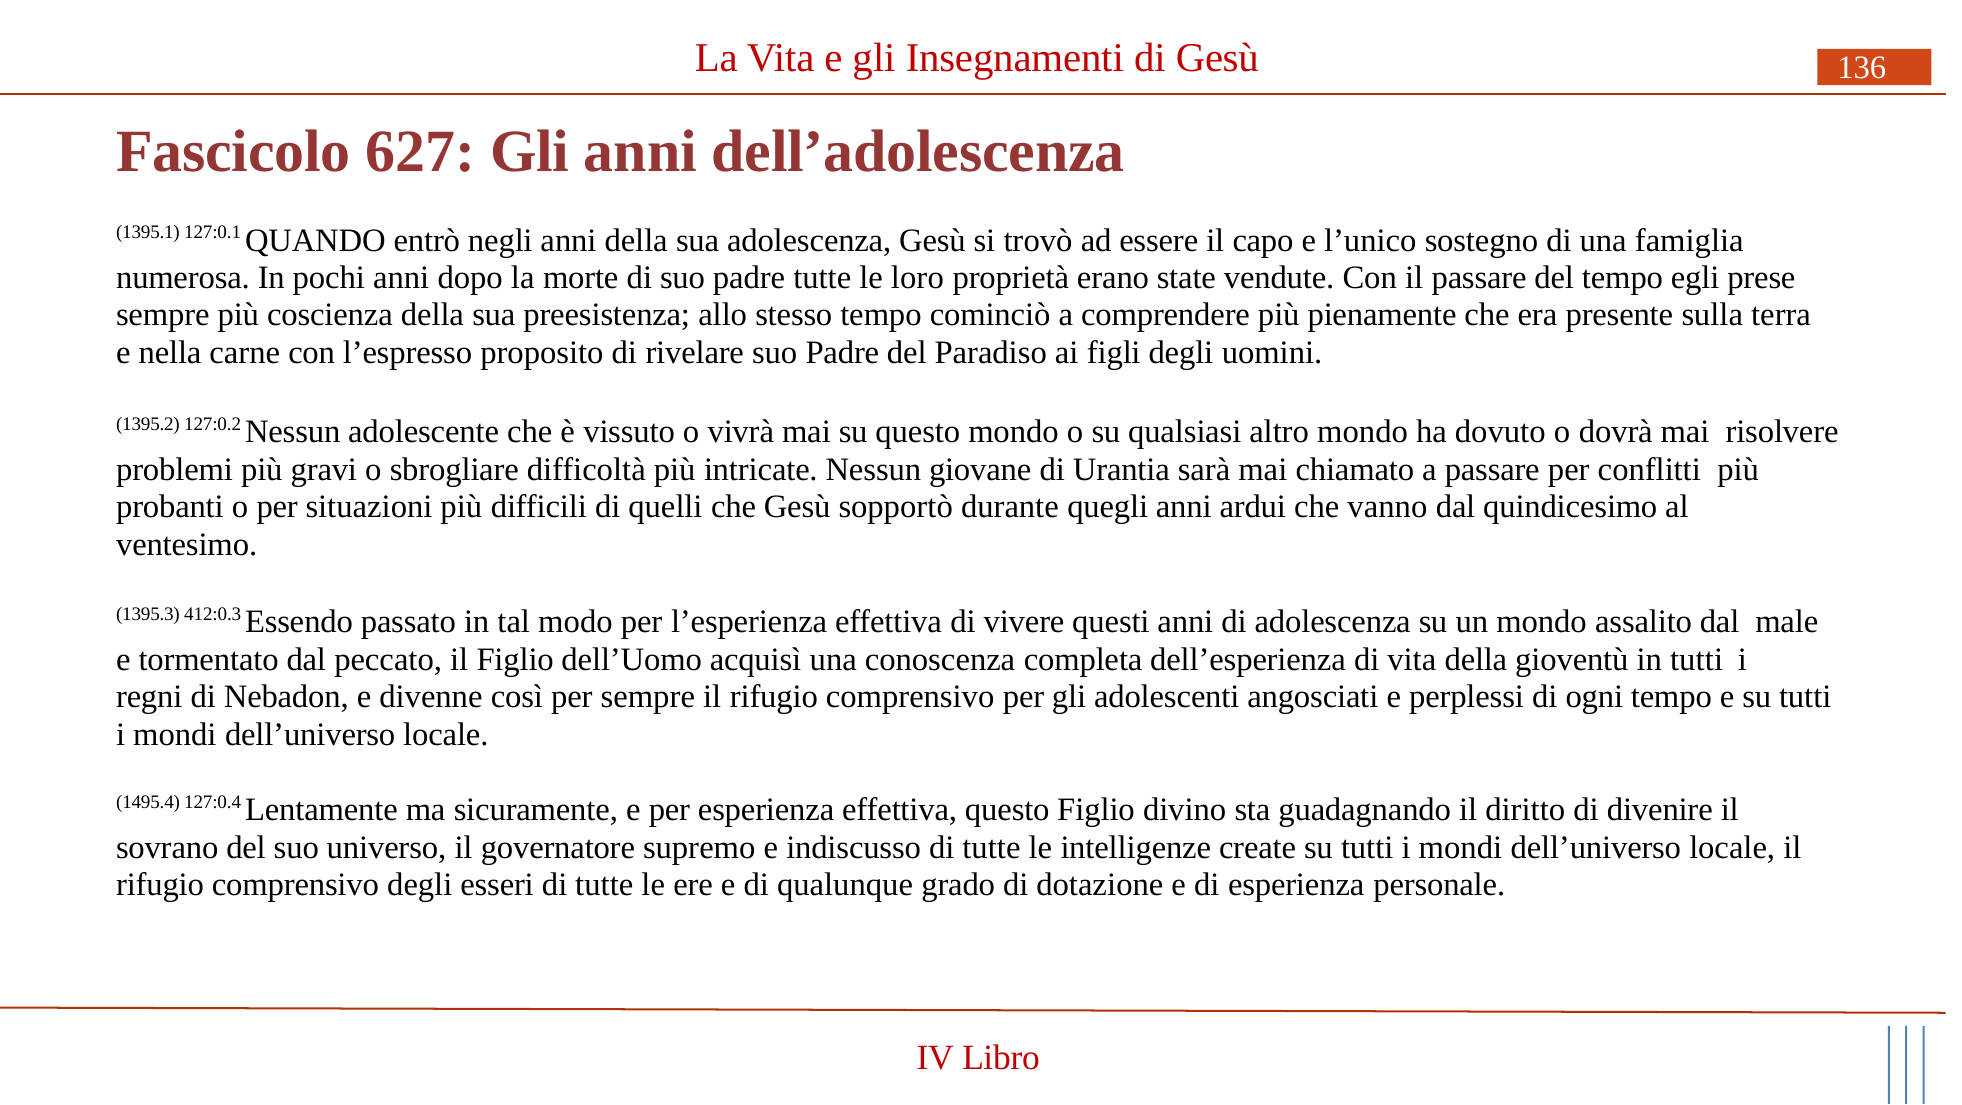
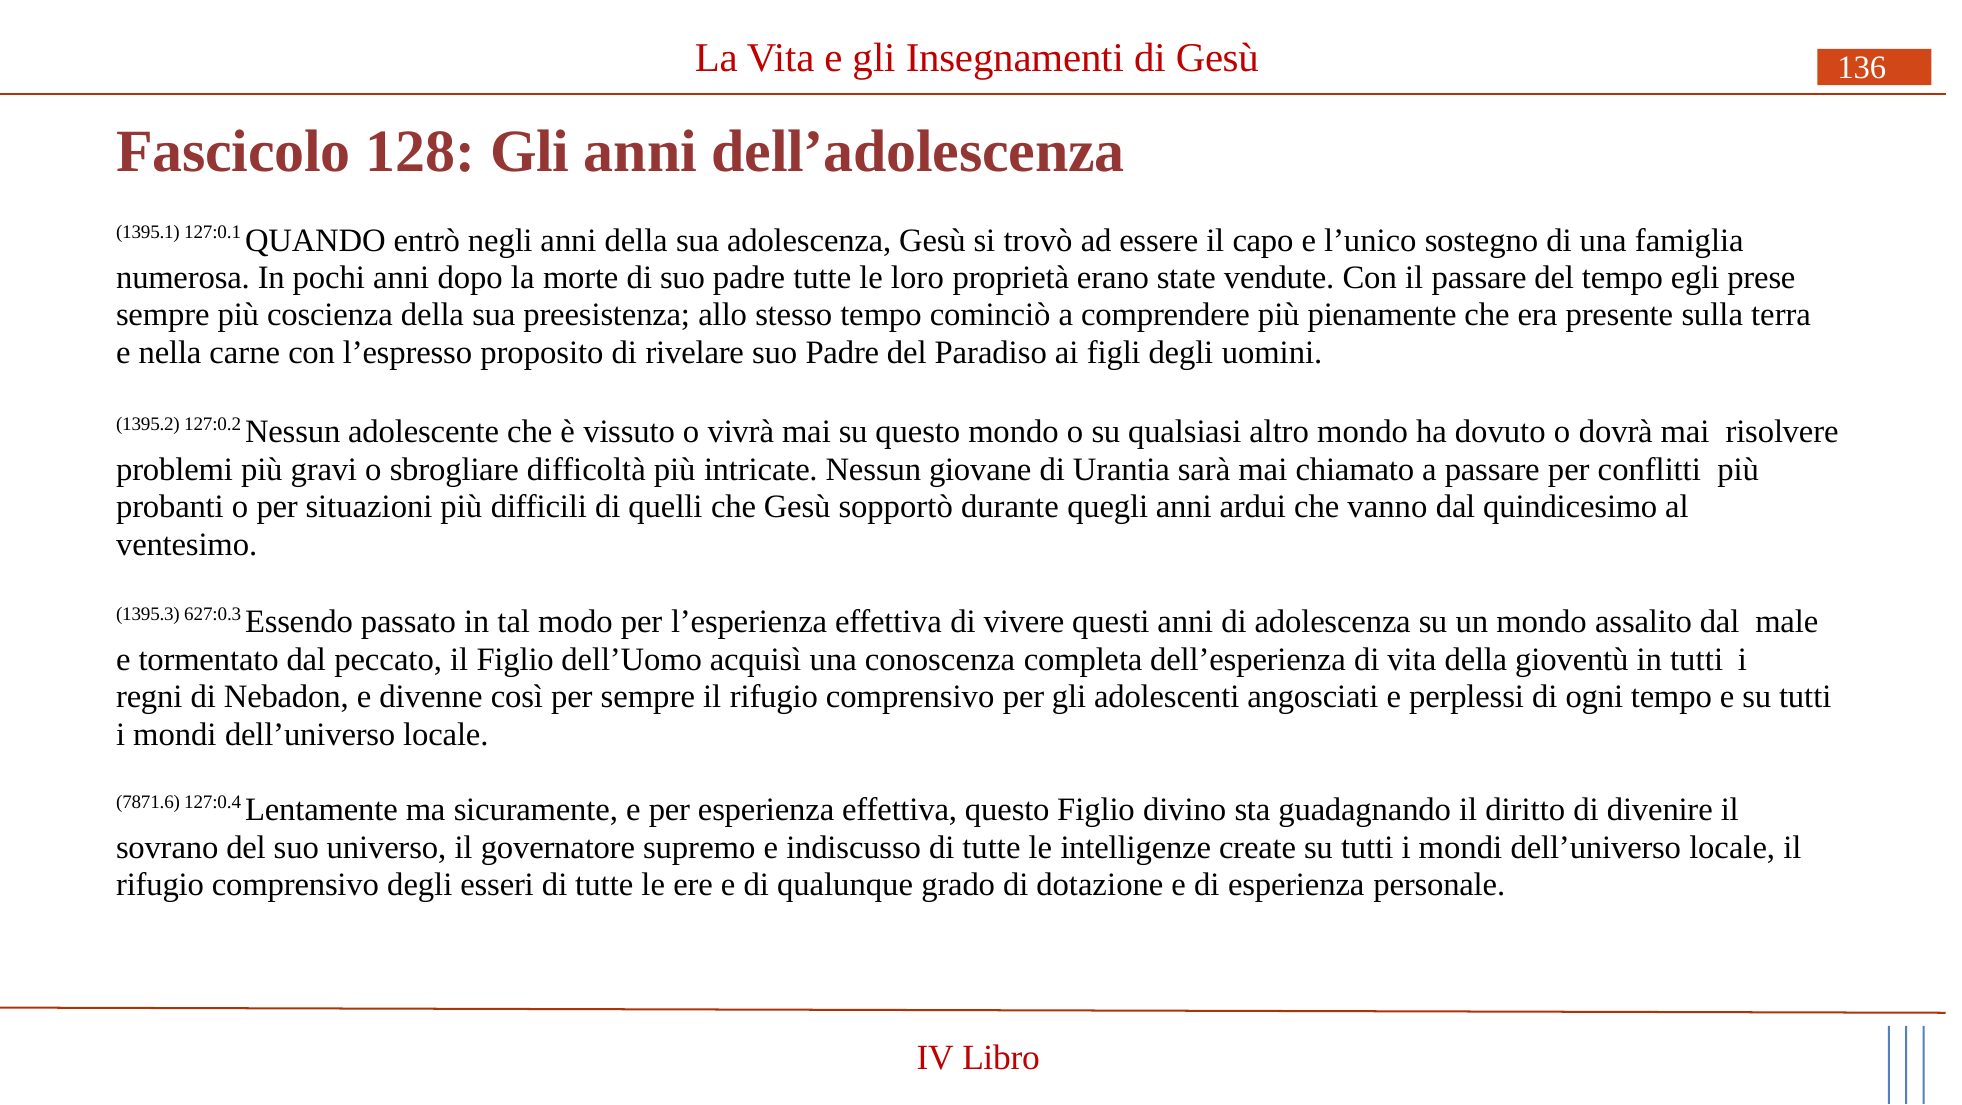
627: 627 -> 128
412:0.3: 412:0.3 -> 627:0.3
1495.4: 1495.4 -> 7871.6
